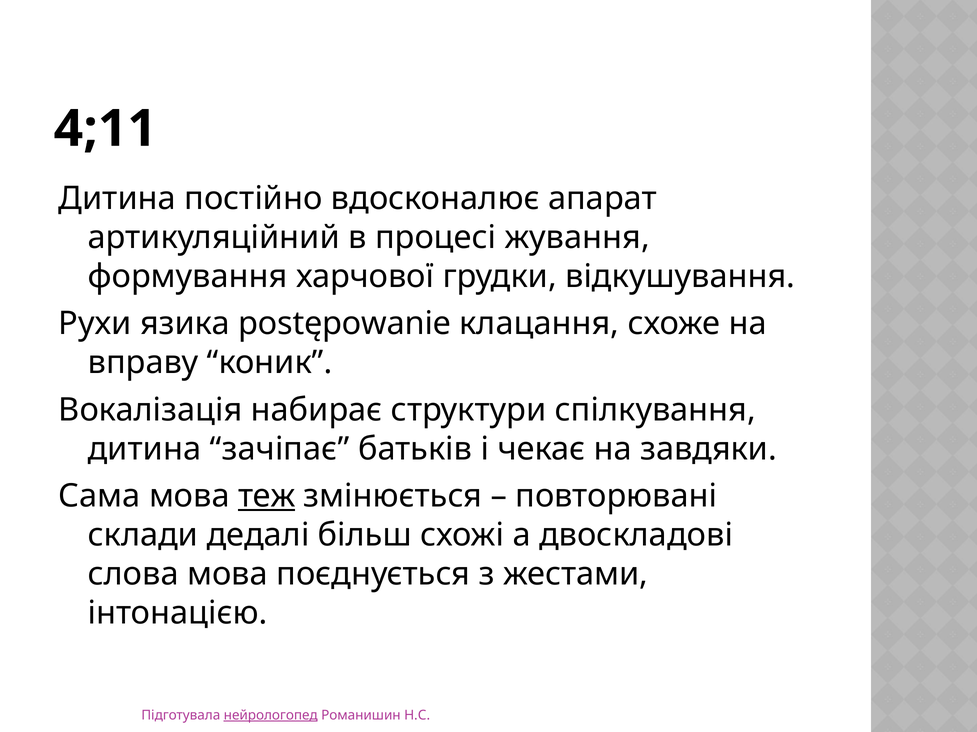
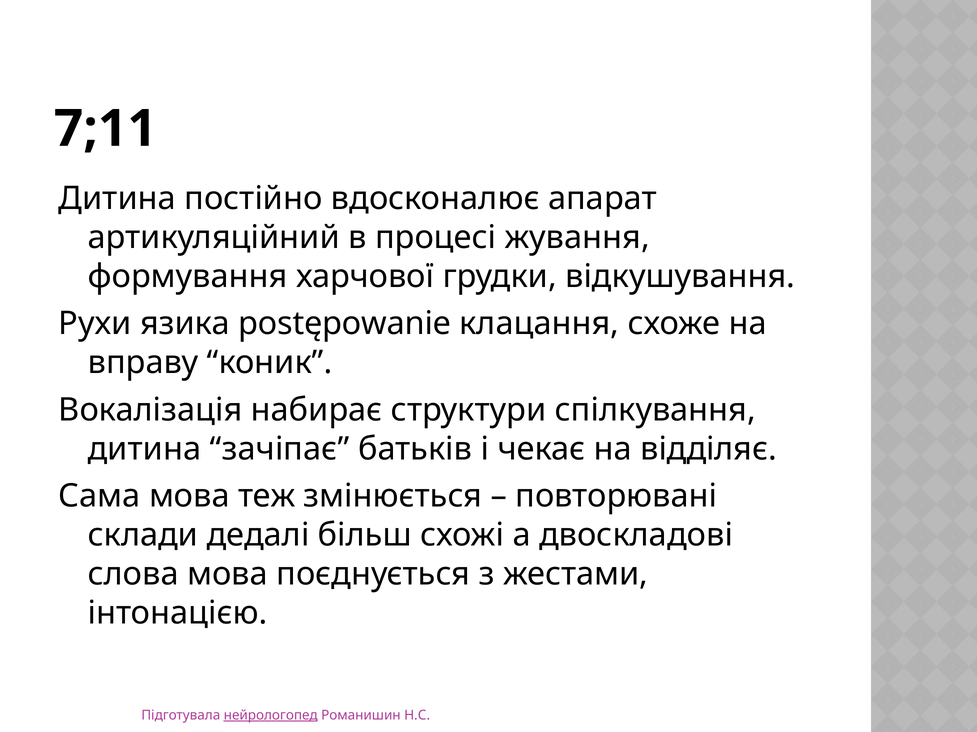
4;11: 4;11 -> 7;11
завдяки: завдяки -> відділяє
теж underline: present -> none
